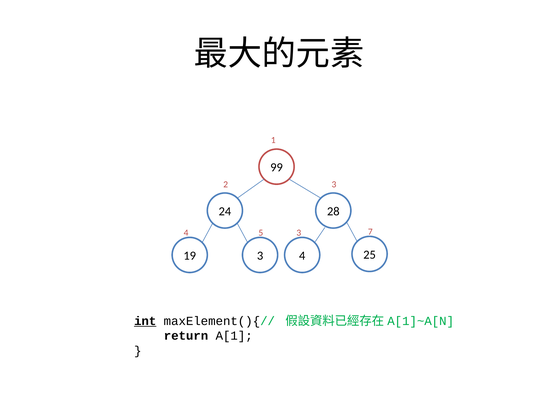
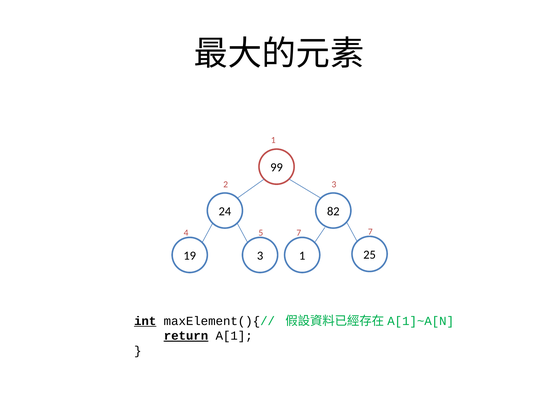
28: 28 -> 82
5 3: 3 -> 7
19 3 4: 4 -> 1
return underline: none -> present
